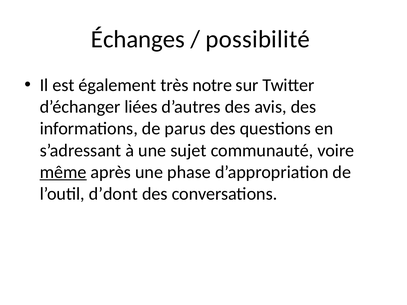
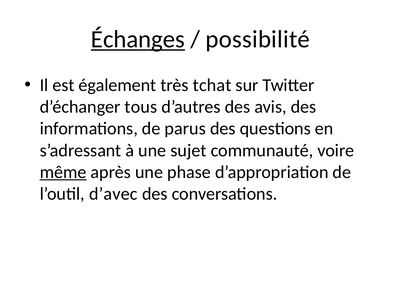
Échanges underline: none -> present
notre: notre -> tchat
liées: liées -> tous
d’dont: d’dont -> d’avec
